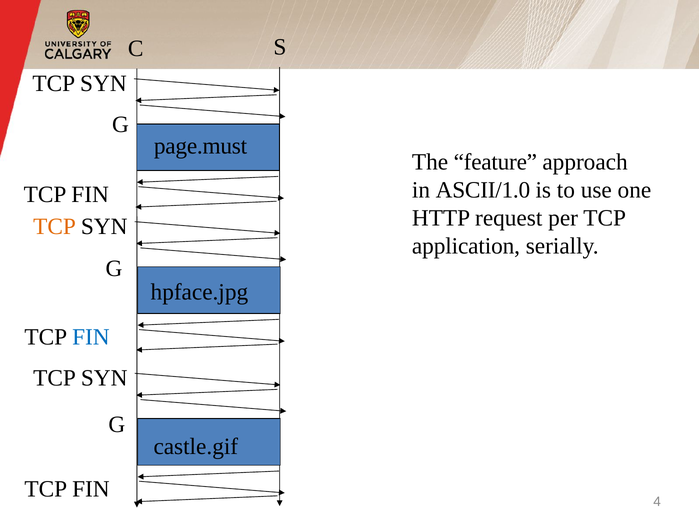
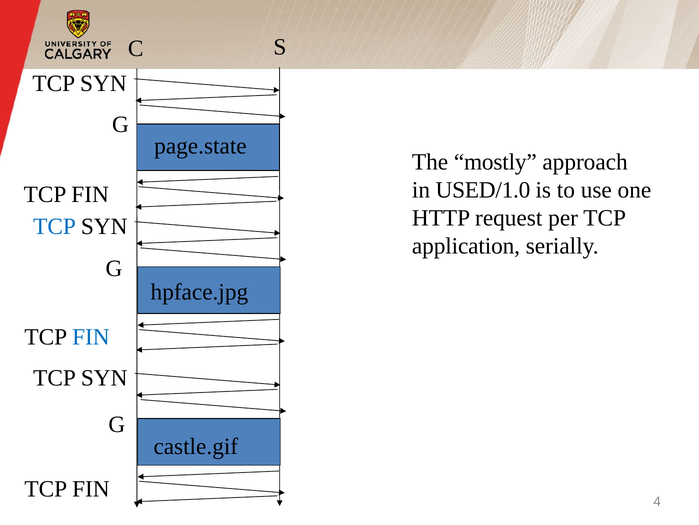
page.must: page.must -> page.state
feature: feature -> mostly
ASCII/1.0: ASCII/1.0 -> USED/1.0
TCP at (55, 226) colour: orange -> blue
